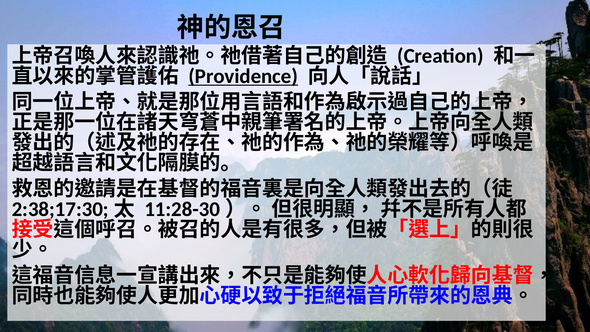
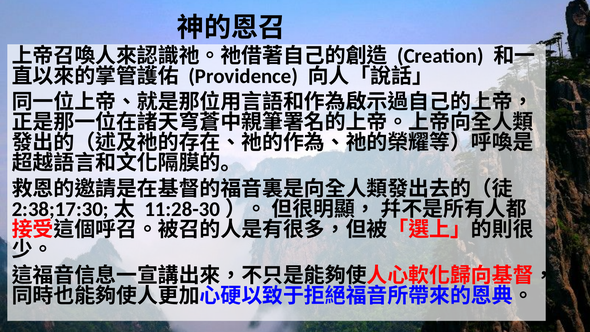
Providence underline: present -> none
